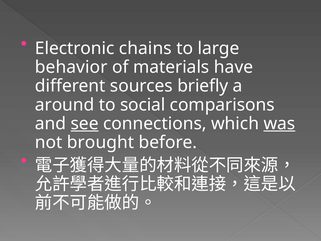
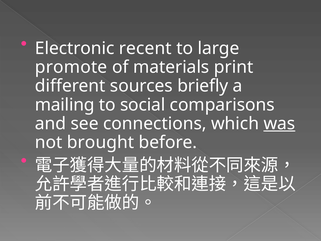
chains: chains -> recent
behavior: behavior -> promote
have: have -> print
around: around -> mailing
see underline: present -> none
